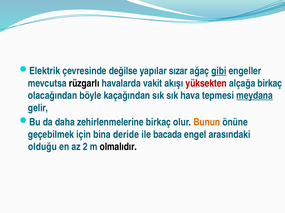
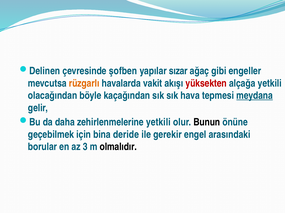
Elektrik: Elektrik -> Delinen
değilse: değilse -> şofben
gibi underline: present -> none
rüzgarlı colour: black -> orange
alçağa birkaç: birkaç -> yetkili
zehirlenmelerine birkaç: birkaç -> yetkili
Bunun colour: orange -> black
bacada: bacada -> gerekir
olduğu: olduğu -> borular
2: 2 -> 3
